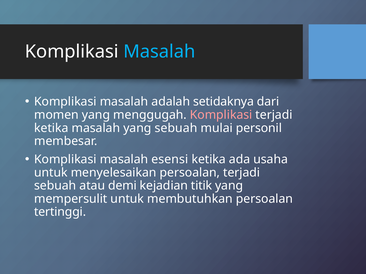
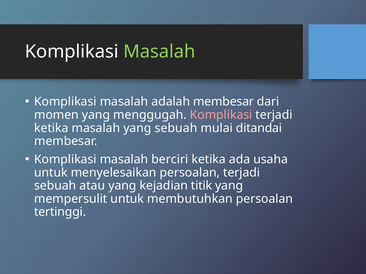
Masalah at (159, 52) colour: light blue -> light green
adalah setidaknya: setidaknya -> membesar
personil: personil -> ditandai
esensi: esensi -> berciri
atau demi: demi -> yang
